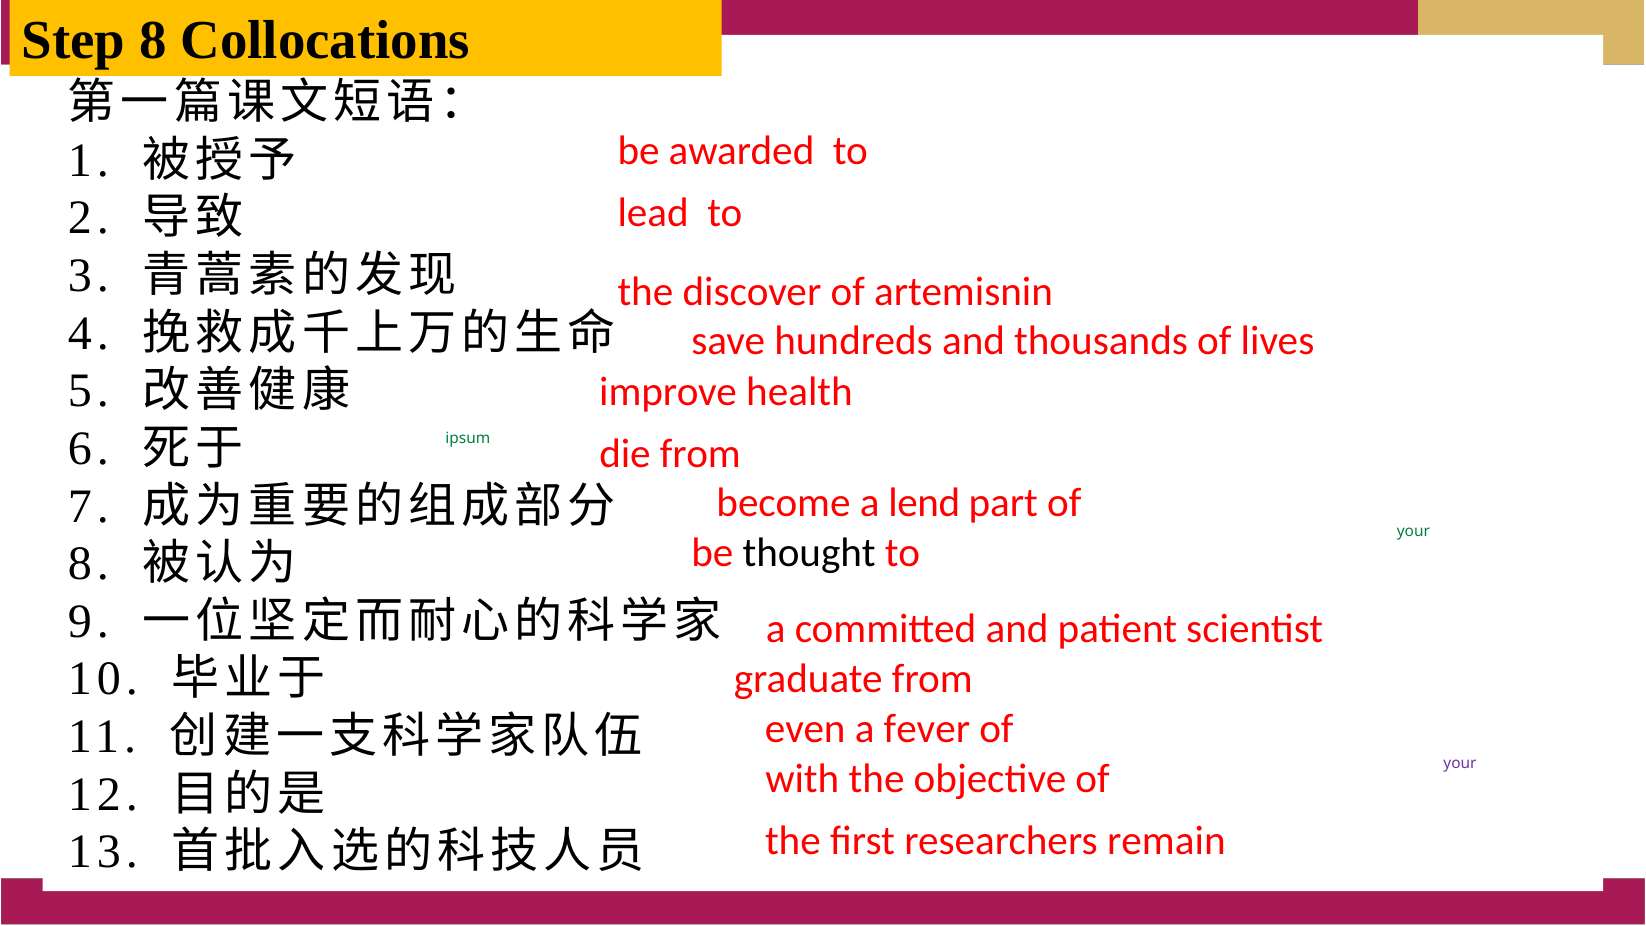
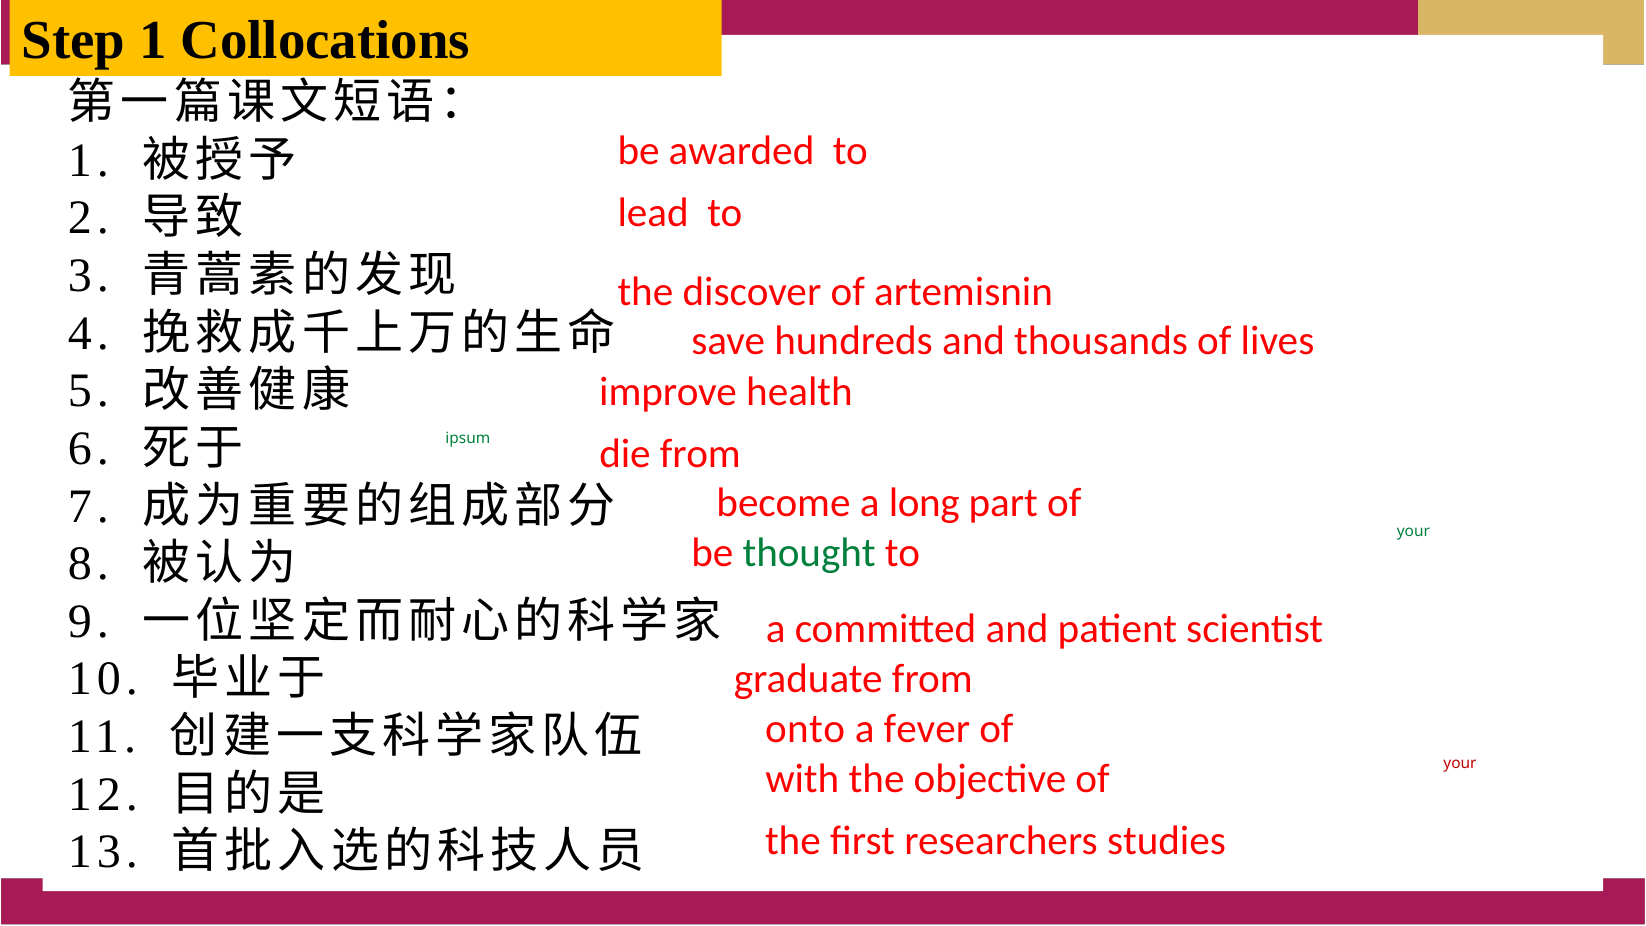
Step 8: 8 -> 1
lend: lend -> long
thought colour: black -> green
even: even -> onto
your at (1460, 763) colour: purple -> red
remain: remain -> studies
